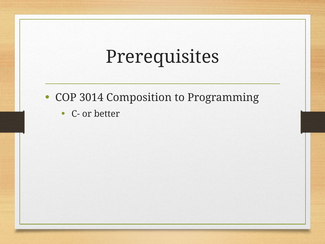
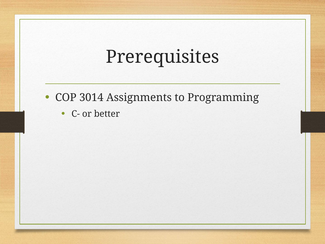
Composition: Composition -> Assignments
